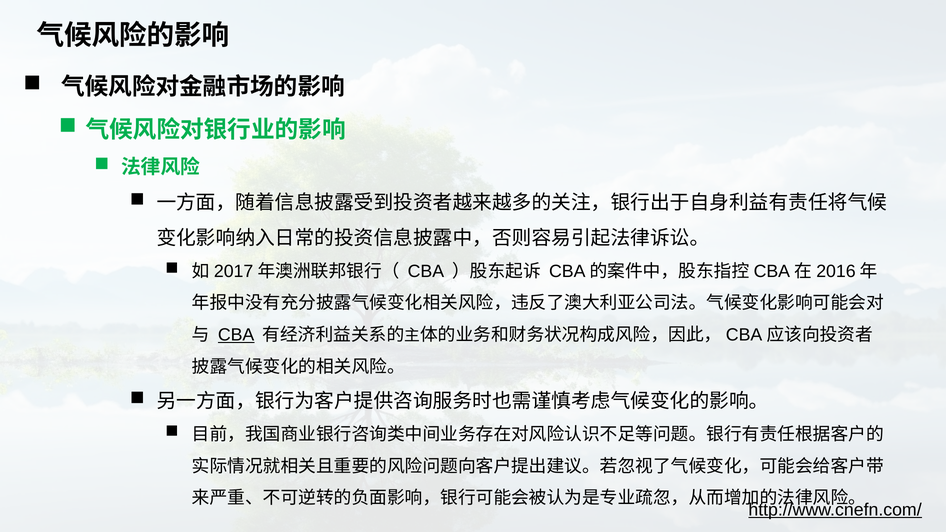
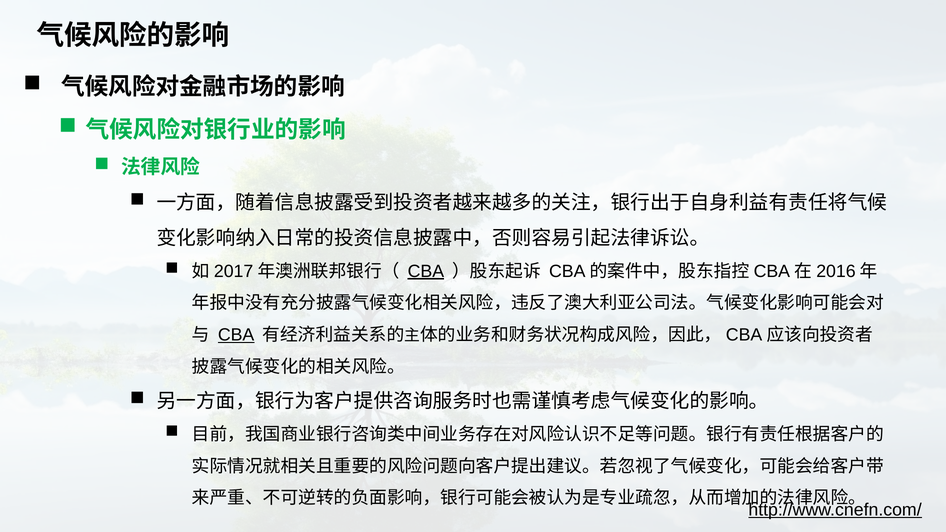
CBA at (426, 271) underline: none -> present
